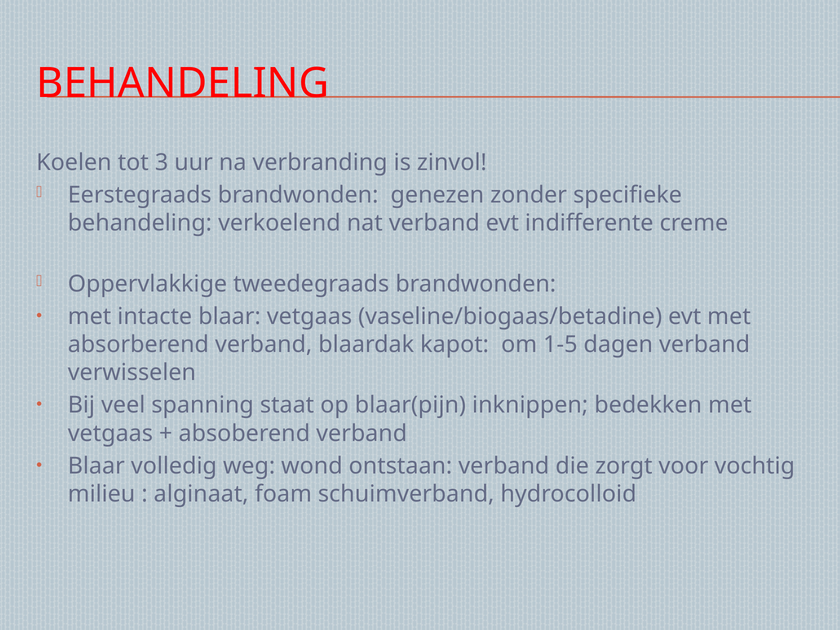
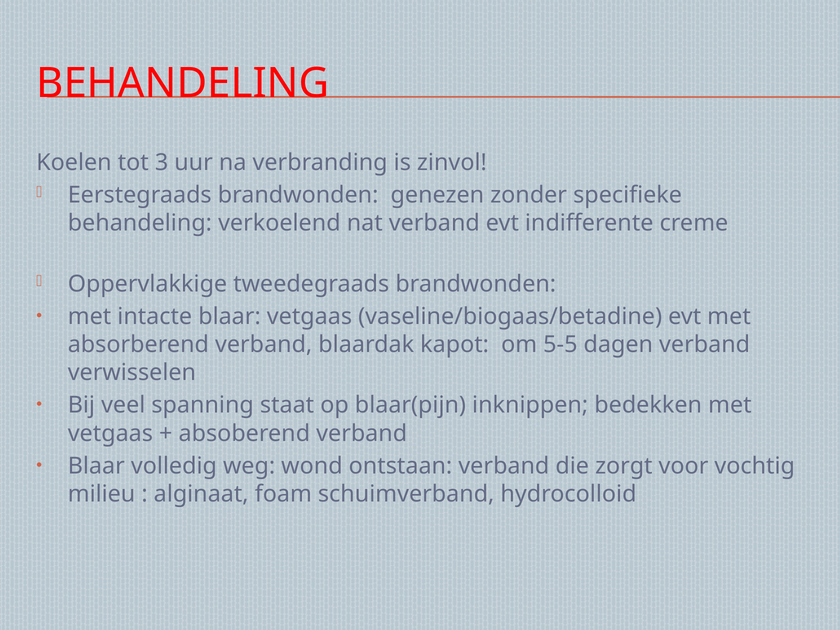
1-5: 1-5 -> 5-5
